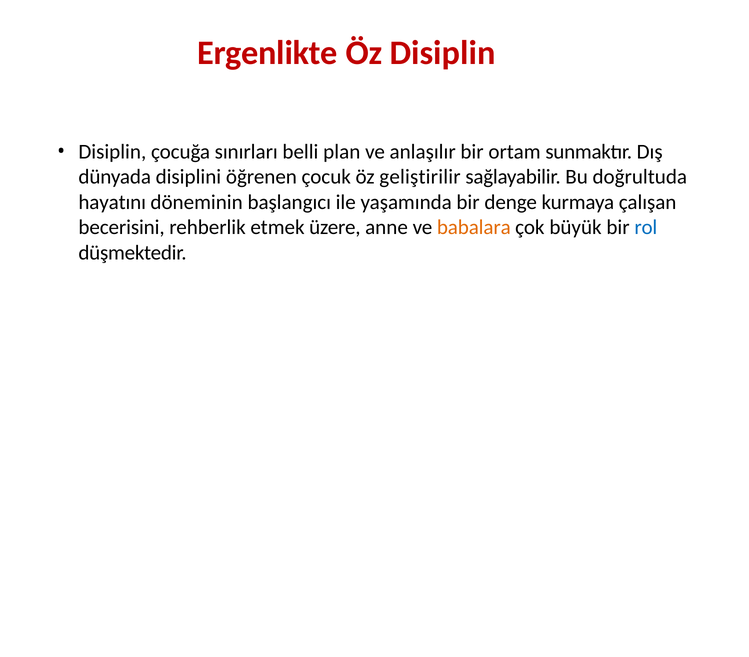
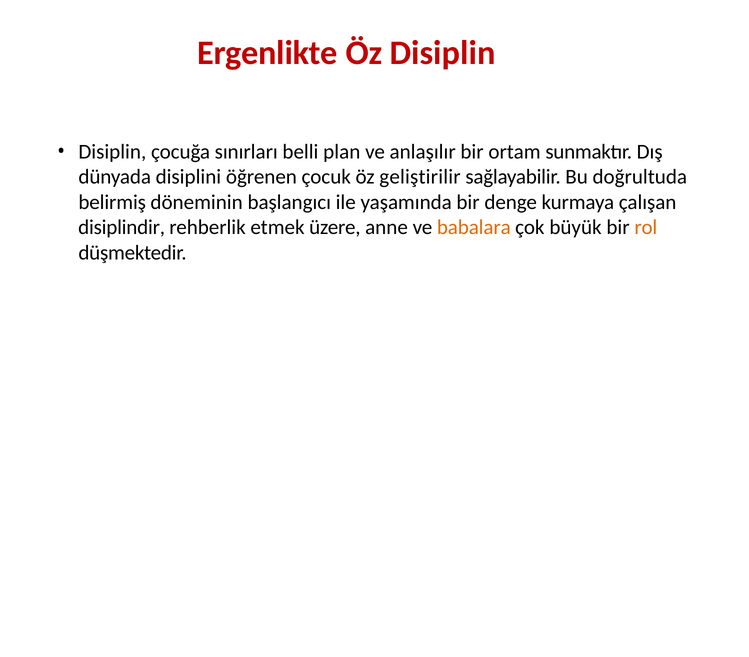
hayatını: hayatını -> belirmiş
becerisini: becerisini -> disiplindir
rol colour: blue -> orange
